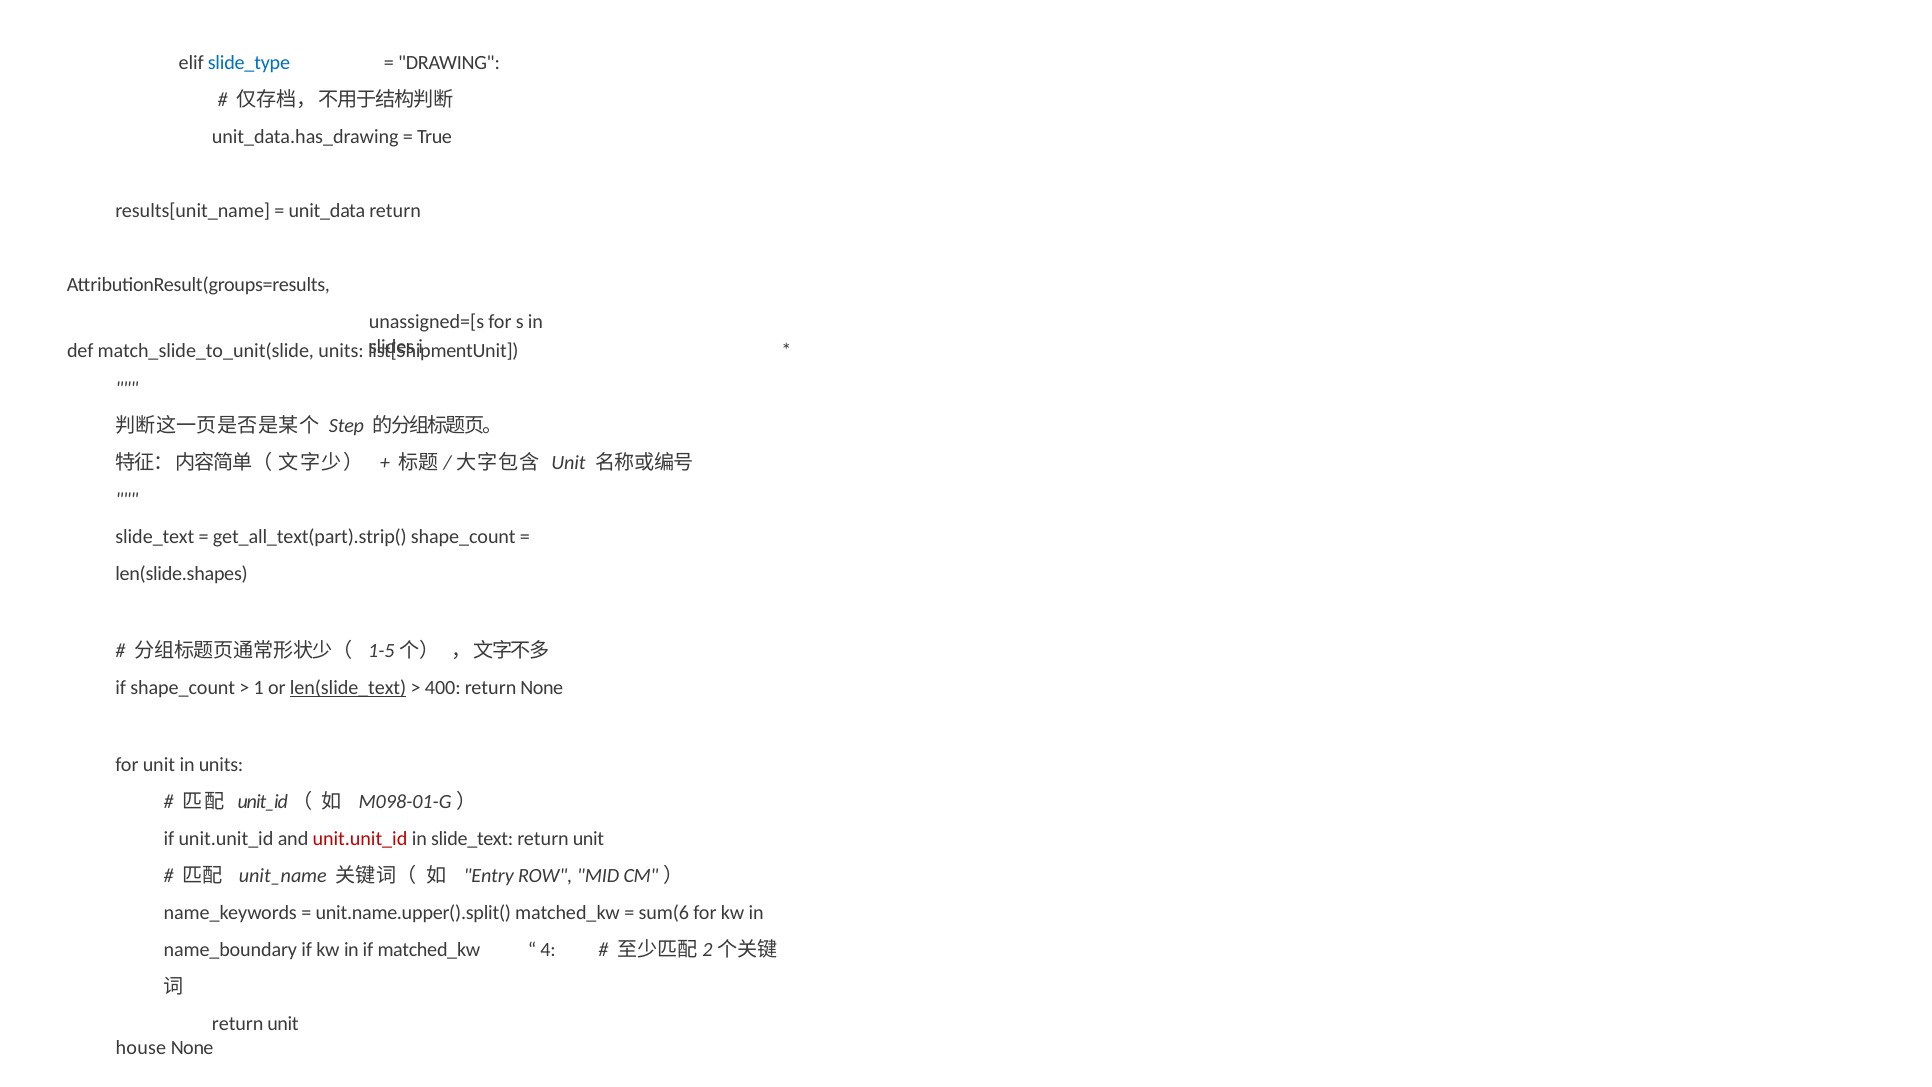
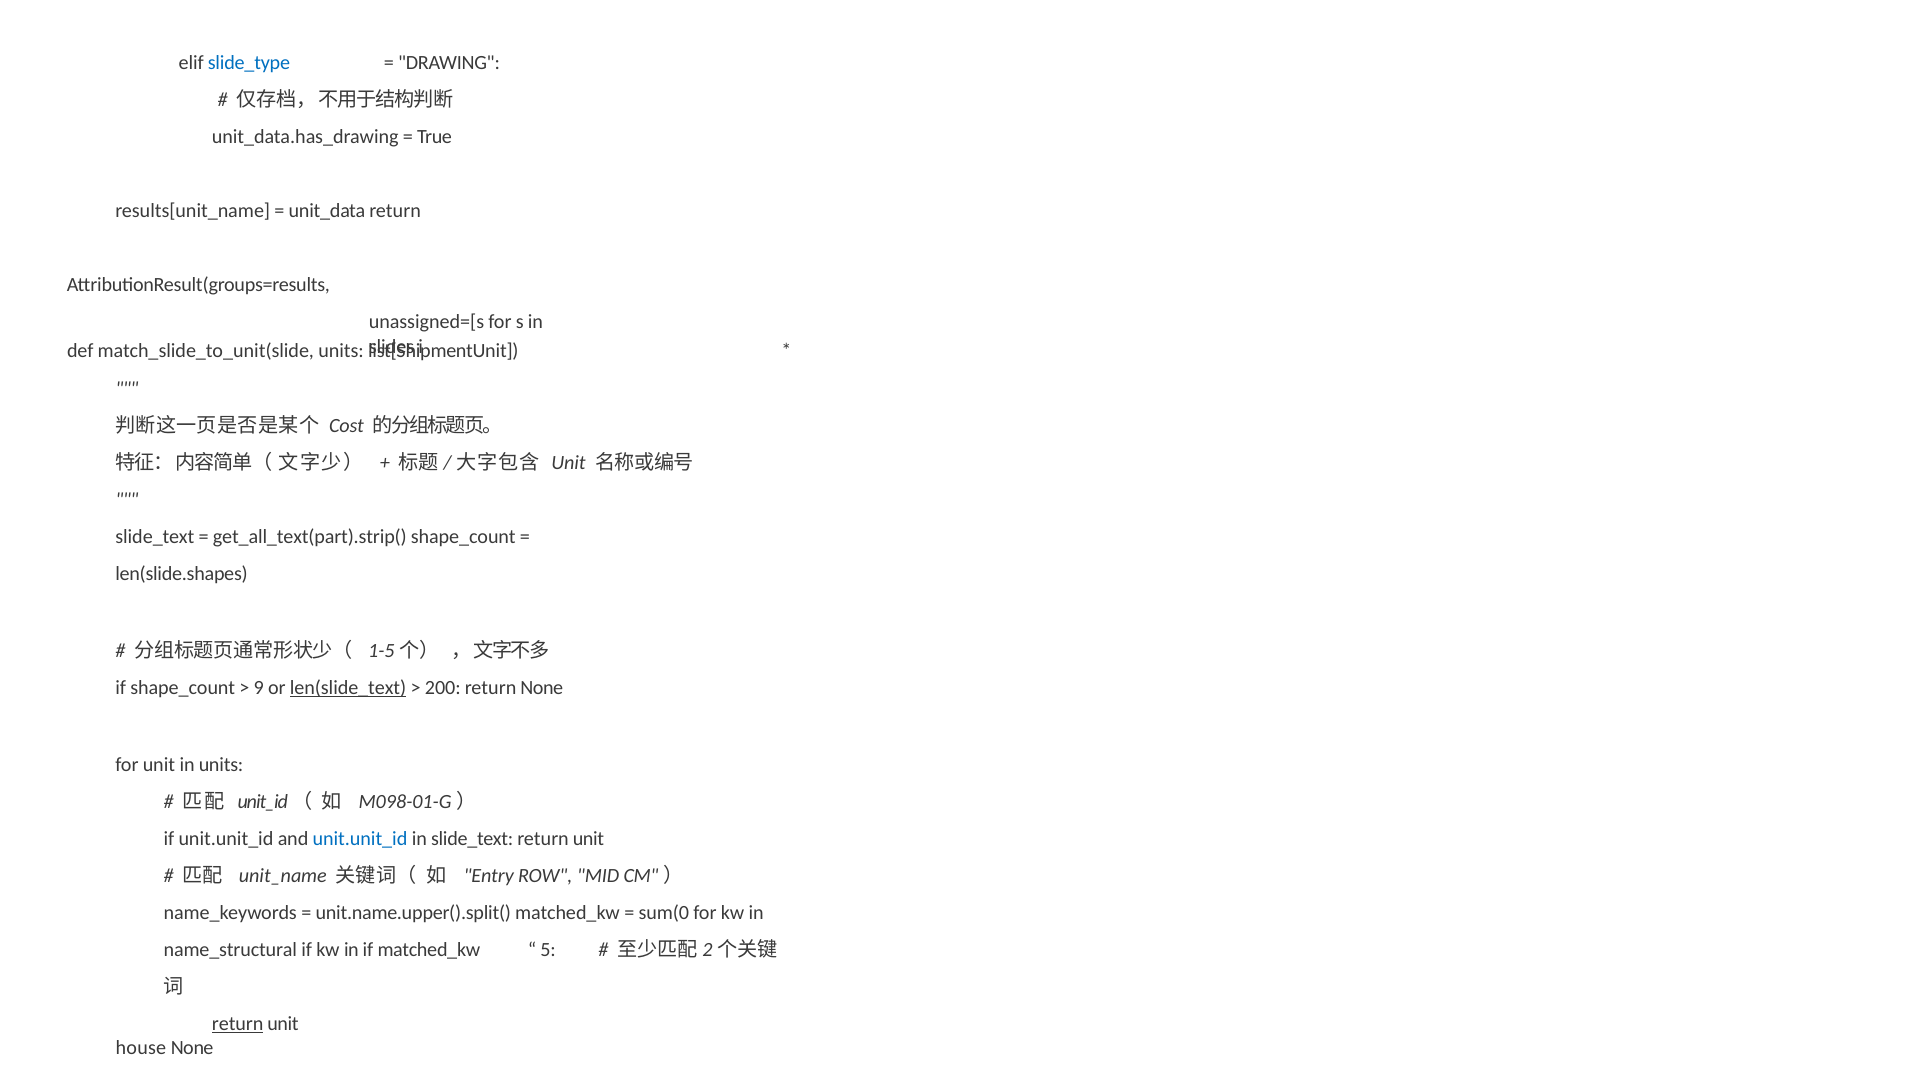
Step: Step -> Cost
1: 1 -> 9
400: 400 -> 200
unit.unit_id at (360, 838) colour: red -> blue
sum(6: sum(6 -> sum(0
name_boundary: name_boundary -> name_structural
4: 4 -> 5
return at (238, 1023) underline: none -> present
